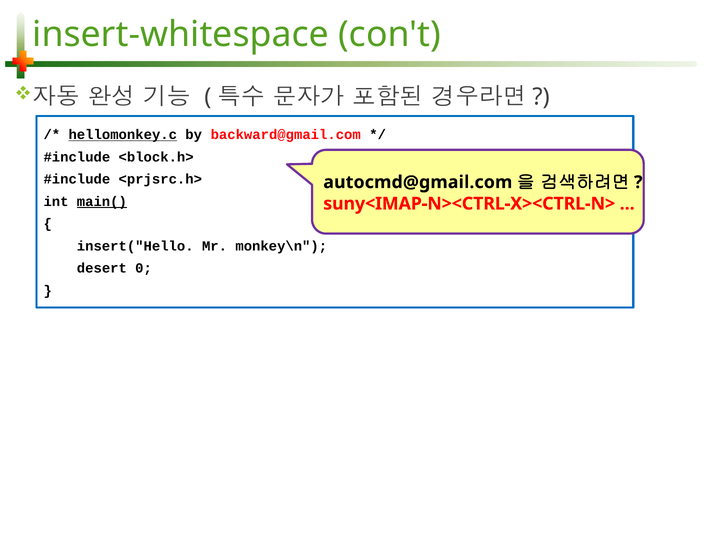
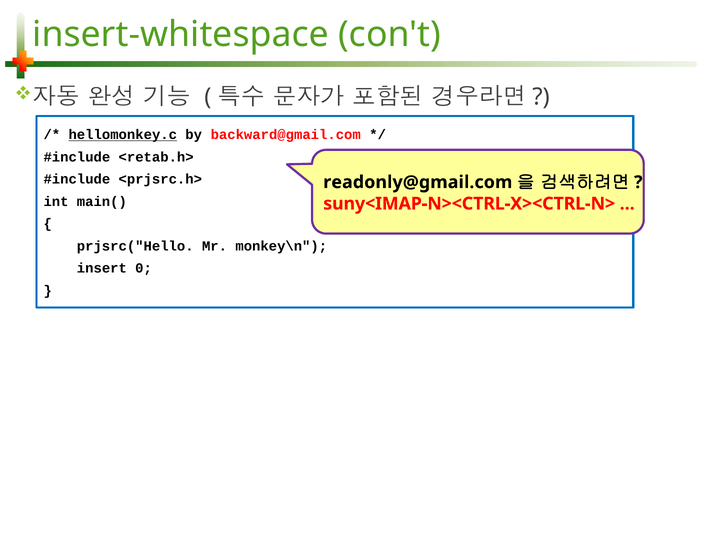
<block.h>: <block.h> -> <retab.h>
autocmd@gmail.com: autocmd@gmail.com -> readonly@gmail.com
main( underline: present -> none
insert("Hello: insert("Hello -> prjsrc("Hello
desert: desert -> insert
